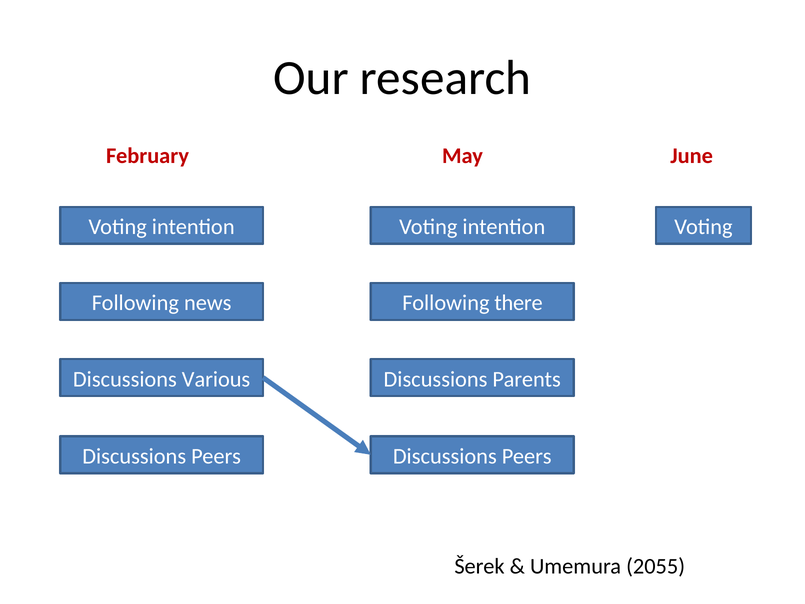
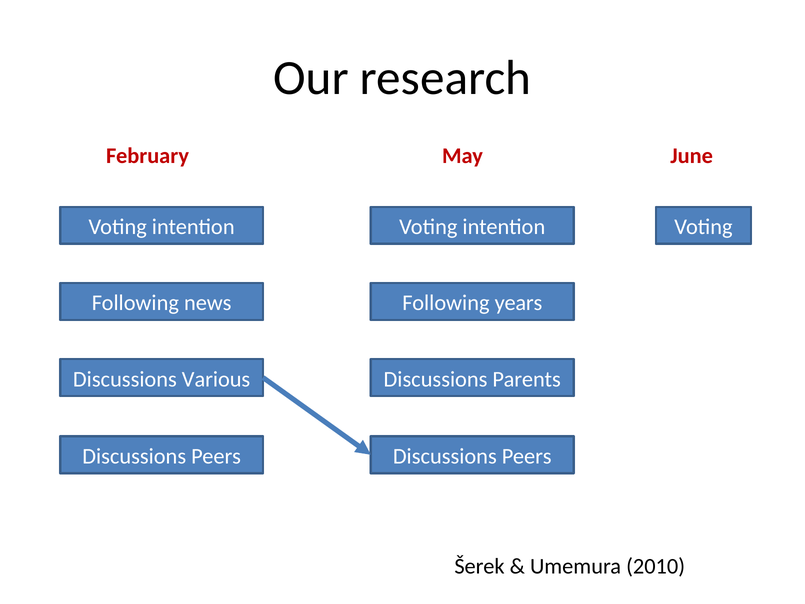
there: there -> years
2055: 2055 -> 2010
